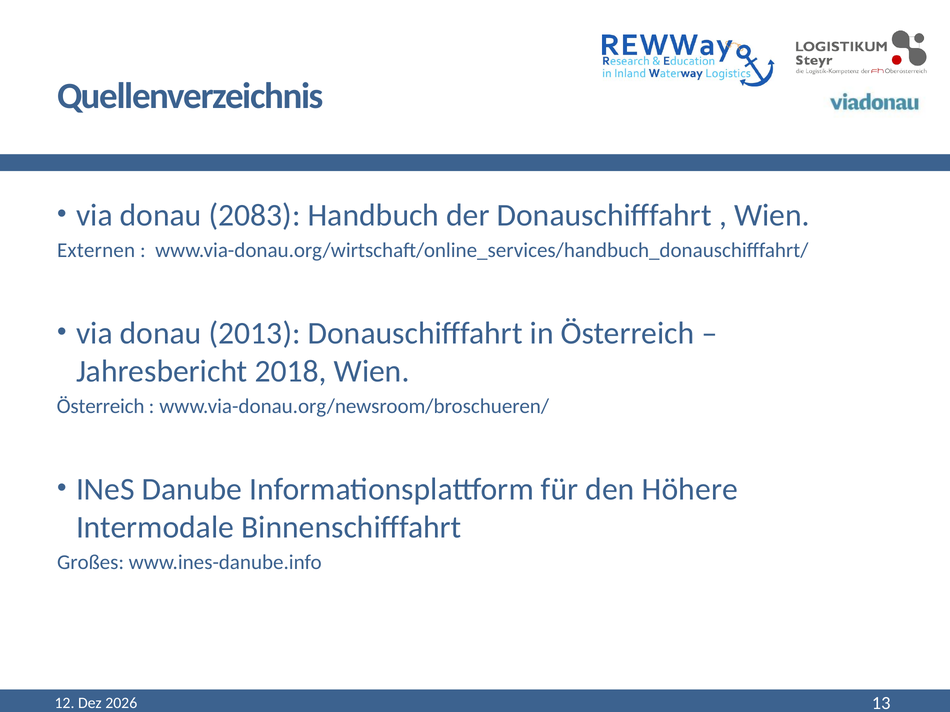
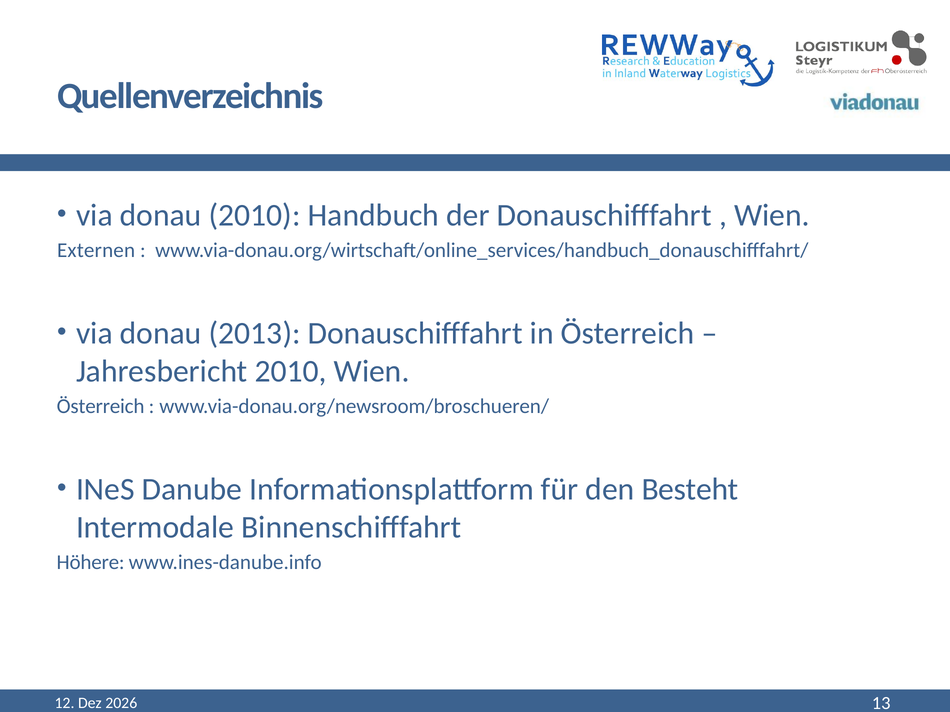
donau 2083: 2083 -> 2010
Jahresbericht 2018: 2018 -> 2010
Höhere: Höhere -> Besteht
Großes: Großes -> Höhere
